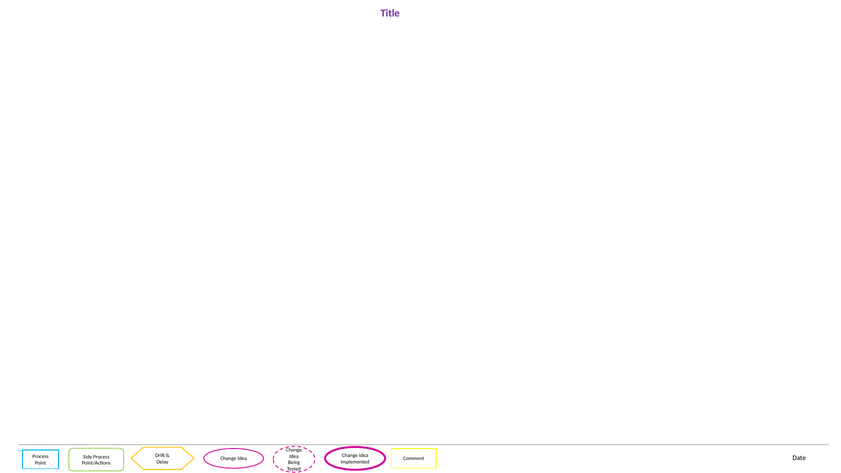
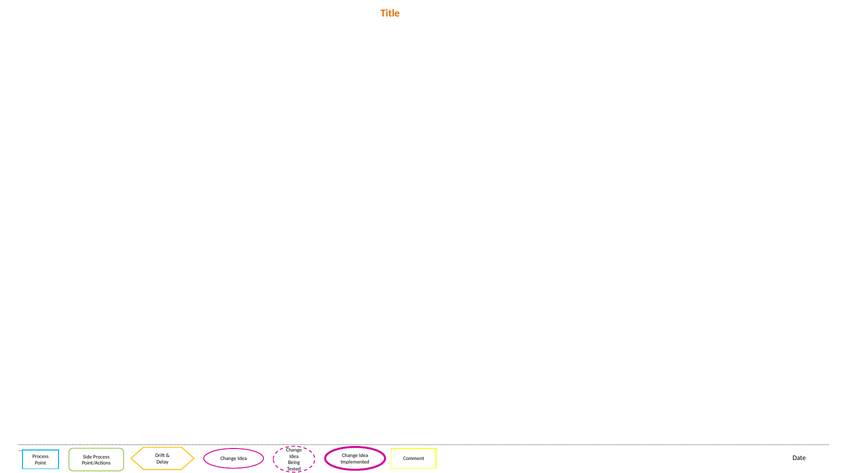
Title colour: purple -> orange
